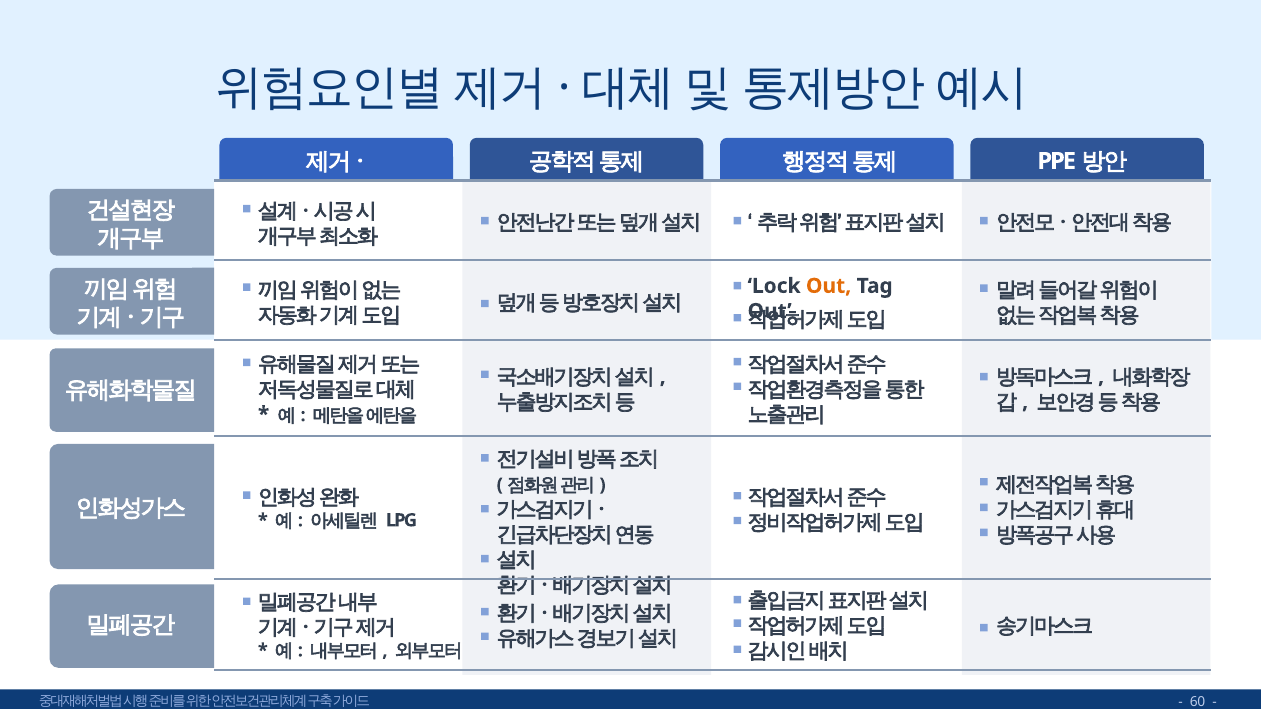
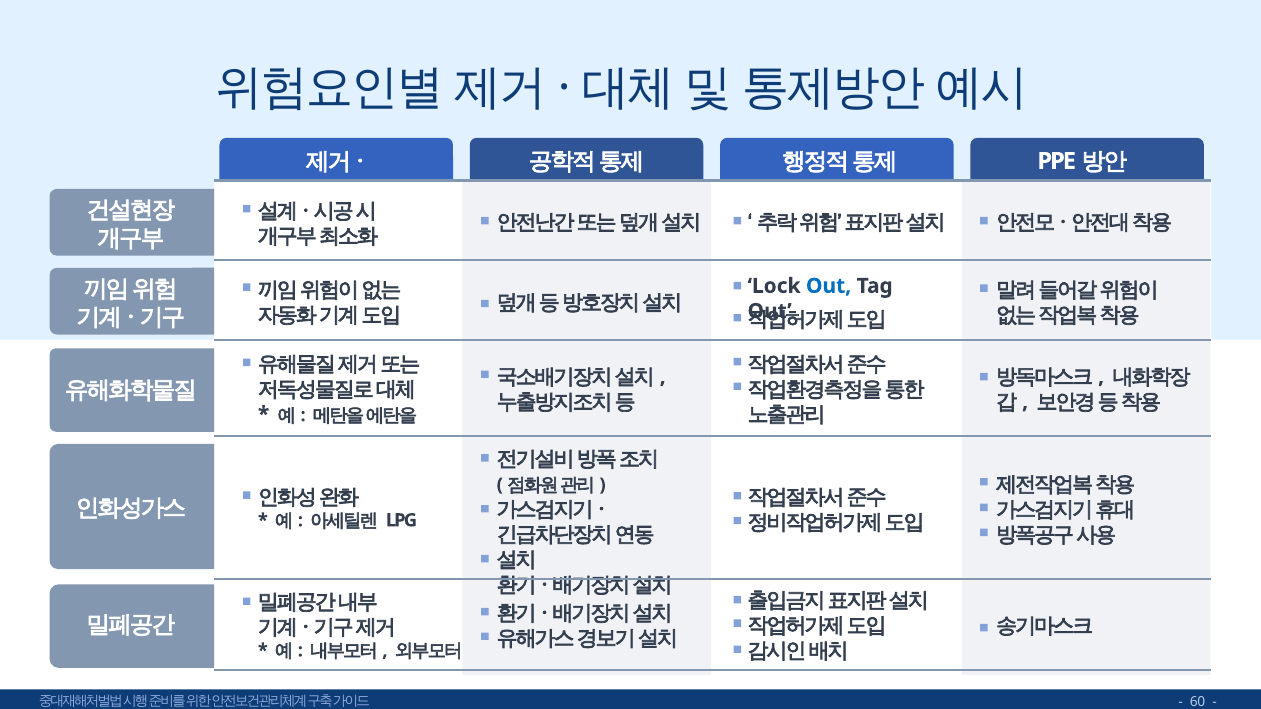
Out at (829, 286) colour: orange -> blue
